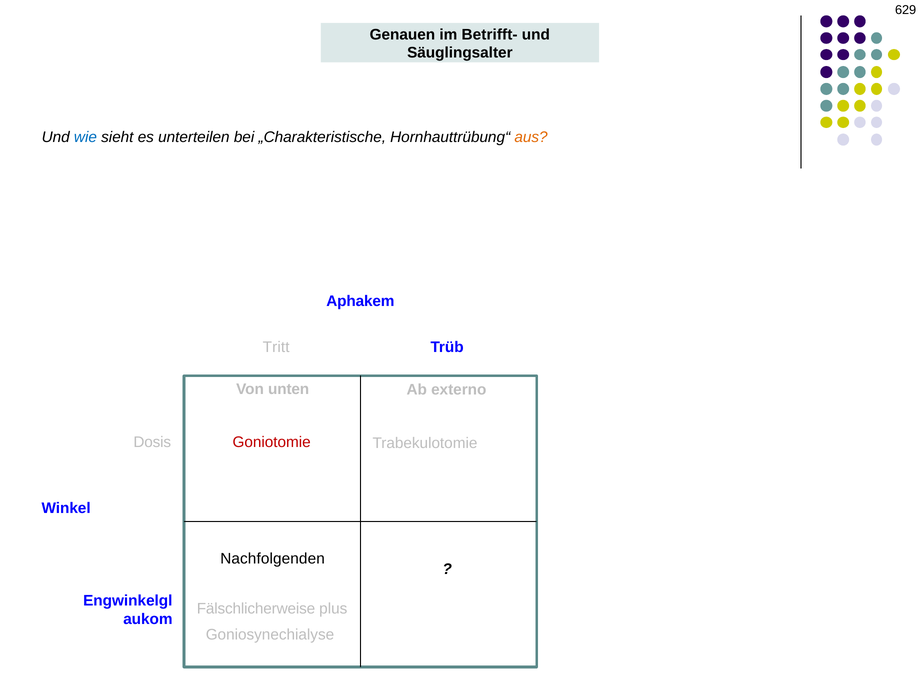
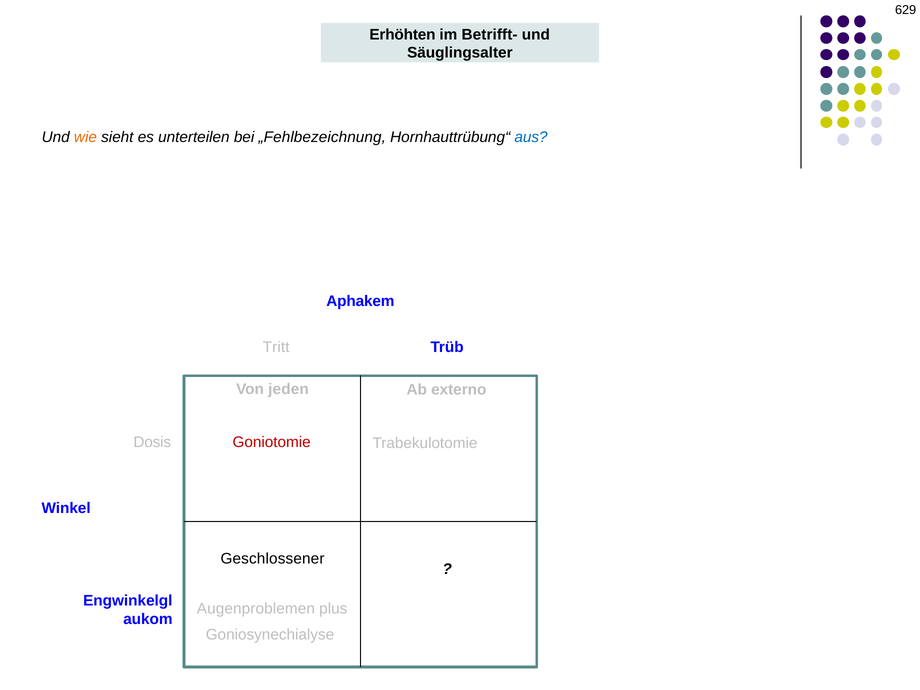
Genauen: Genauen -> Erhöhten
wie colour: blue -> orange
„Charakteristische: „Charakteristische -> „Fehlbezeichnung
aus colour: orange -> blue
unten: unten -> jeden
Nachfolgenden: Nachfolgenden -> Geschlossener
Fälschlicherweise: Fälschlicherweise -> Augenproblemen
